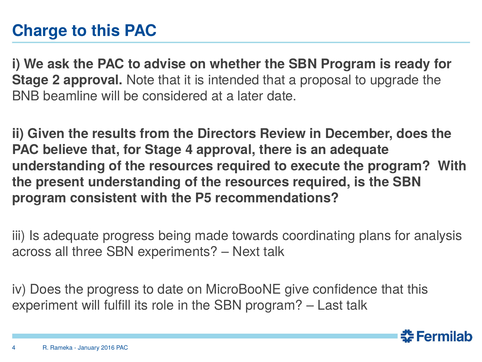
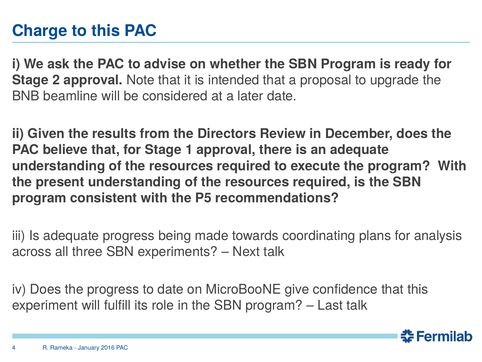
Stage 4: 4 -> 1
